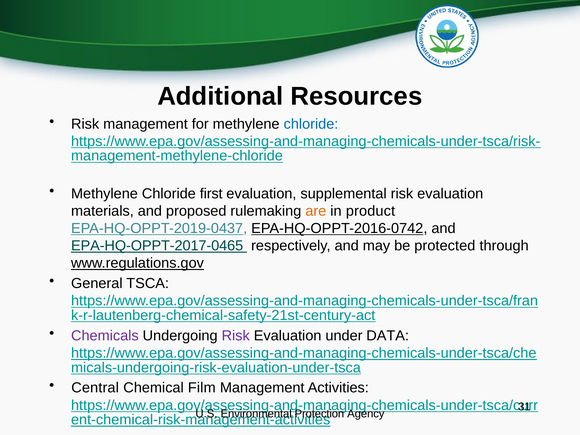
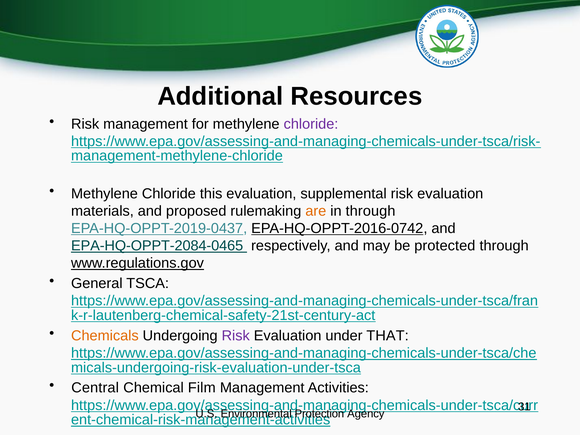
chloride at (311, 124) colour: blue -> purple
first: first -> this
in product: product -> through
EPA-HQ-OPPT-2017-0465: EPA-HQ-OPPT-2017-0465 -> EPA-HQ-OPPT-2084-0465
Chemicals colour: purple -> orange
DATA: DATA -> THAT
